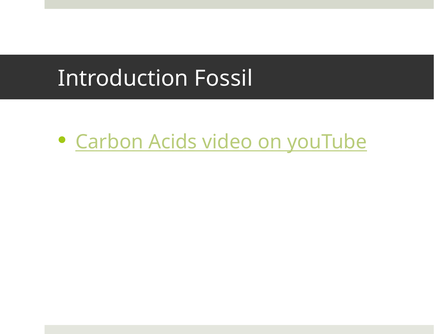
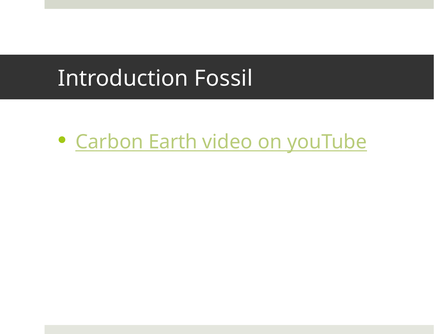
Acids: Acids -> Earth
